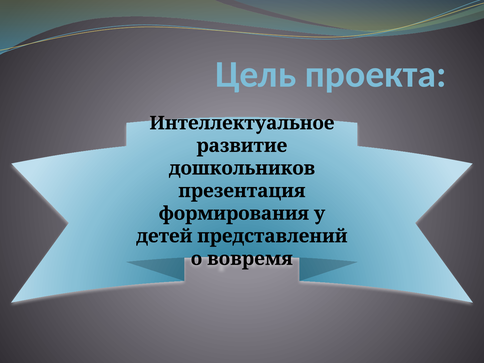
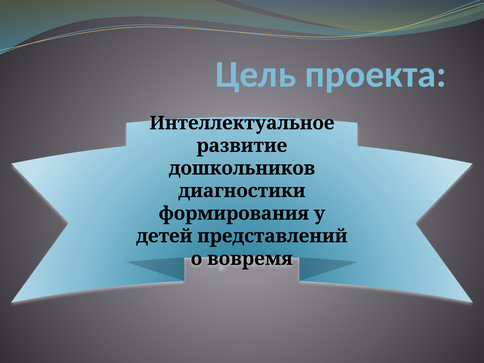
презентация: презентация -> диагностики
